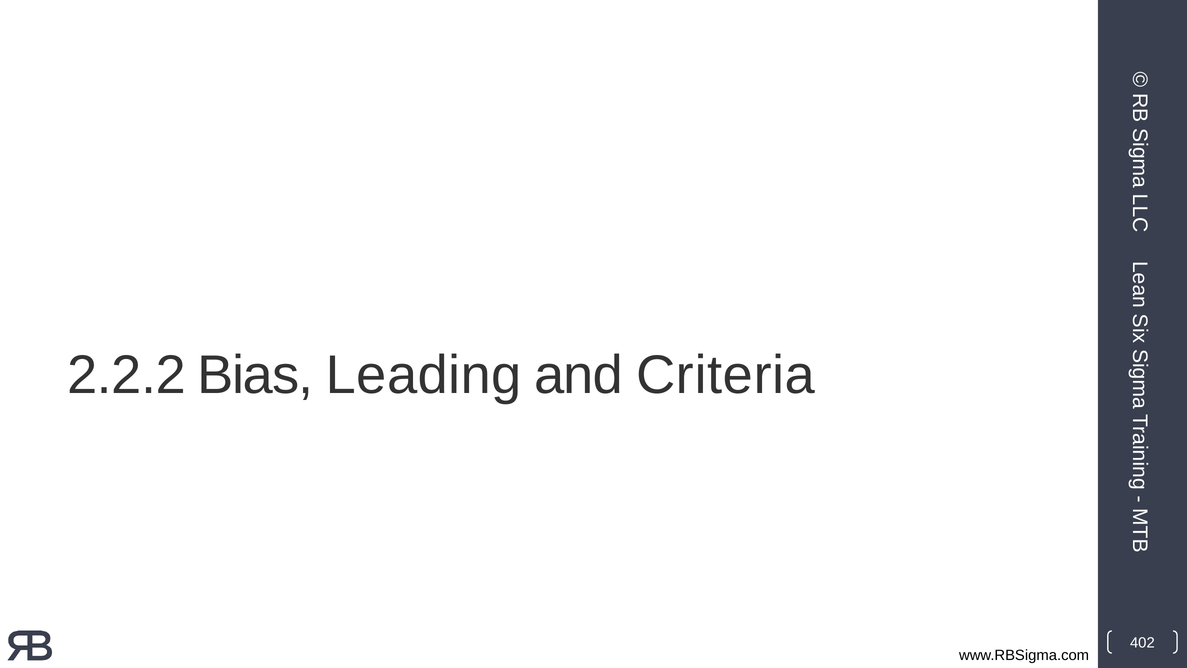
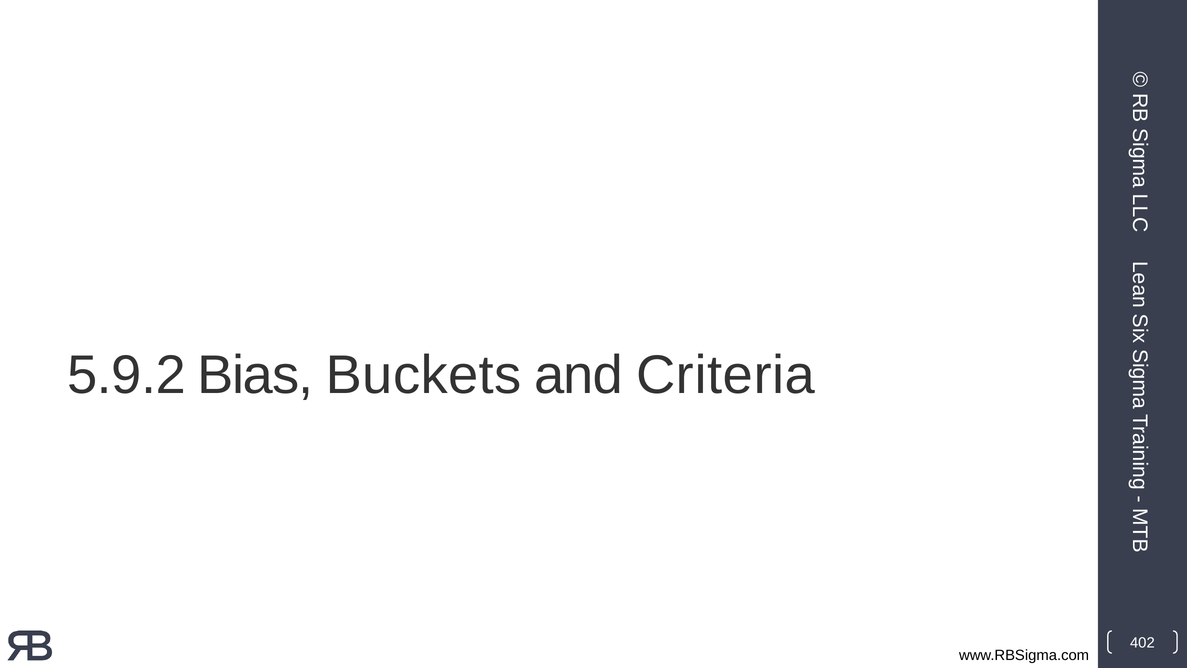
2.2.2: 2.2.2 -> 5.9.2
Leading: Leading -> Buckets
